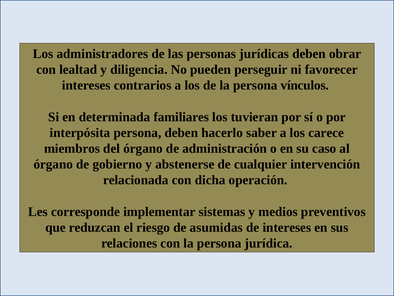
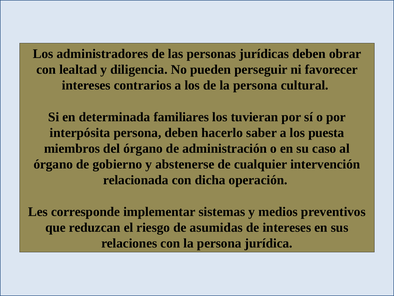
vínculos: vínculos -> cultural
carece: carece -> puesta
